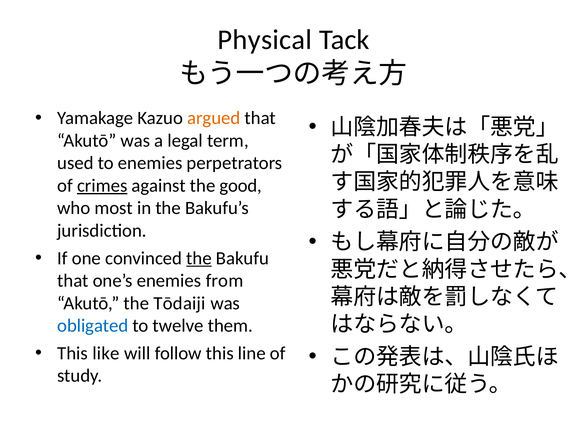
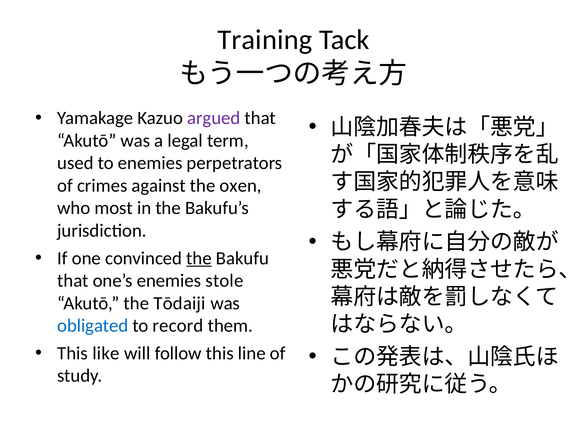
Physical: Physical -> Training
argued colour: orange -> purple
crimes underline: present -> none
good: good -> oxen
from: from -> stole
twelve: twelve -> record
